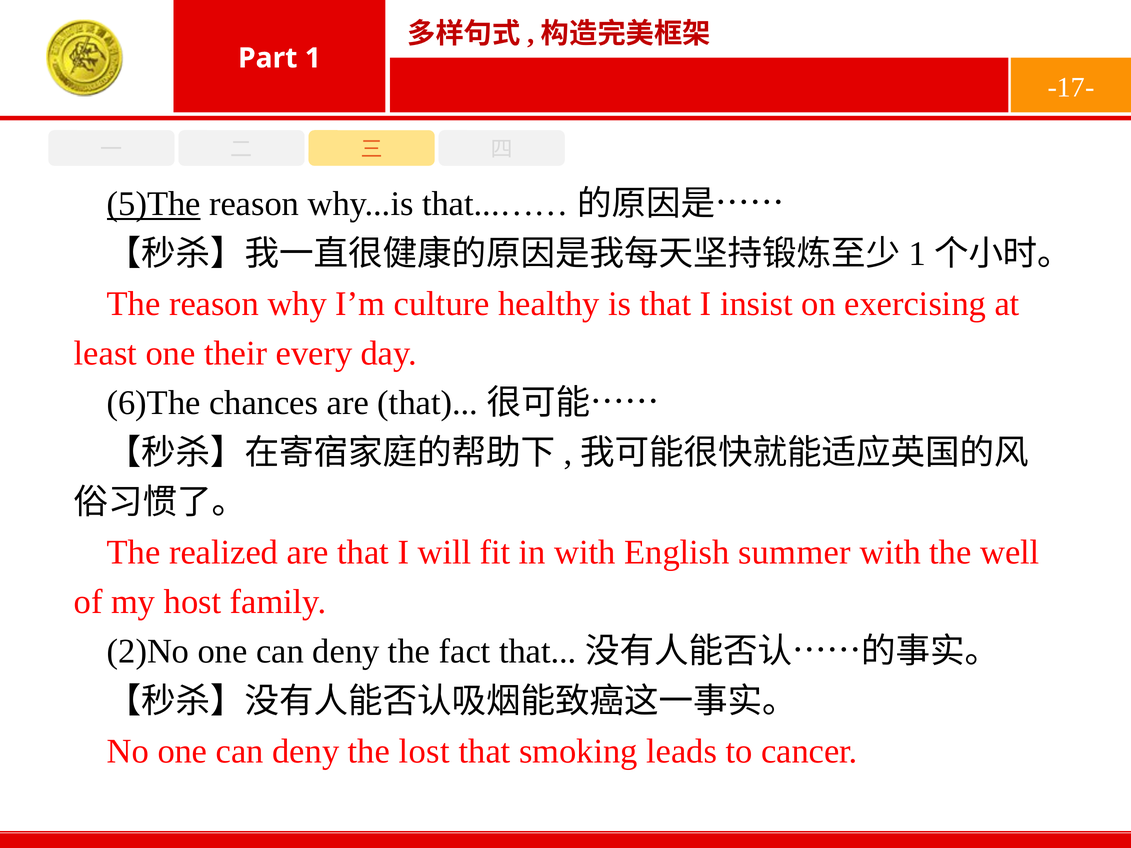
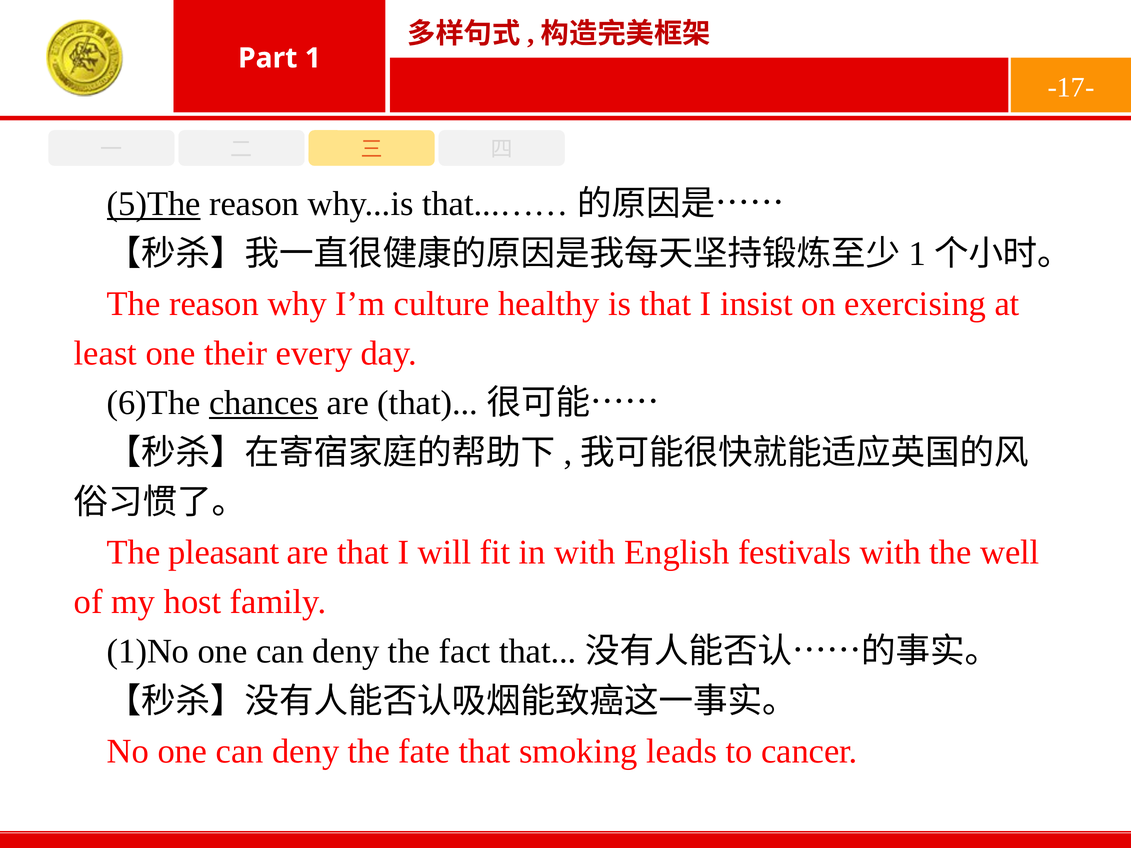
chances underline: none -> present
realized: realized -> pleasant
summer: summer -> festivals
2)No: 2)No -> 1)No
lost: lost -> fate
